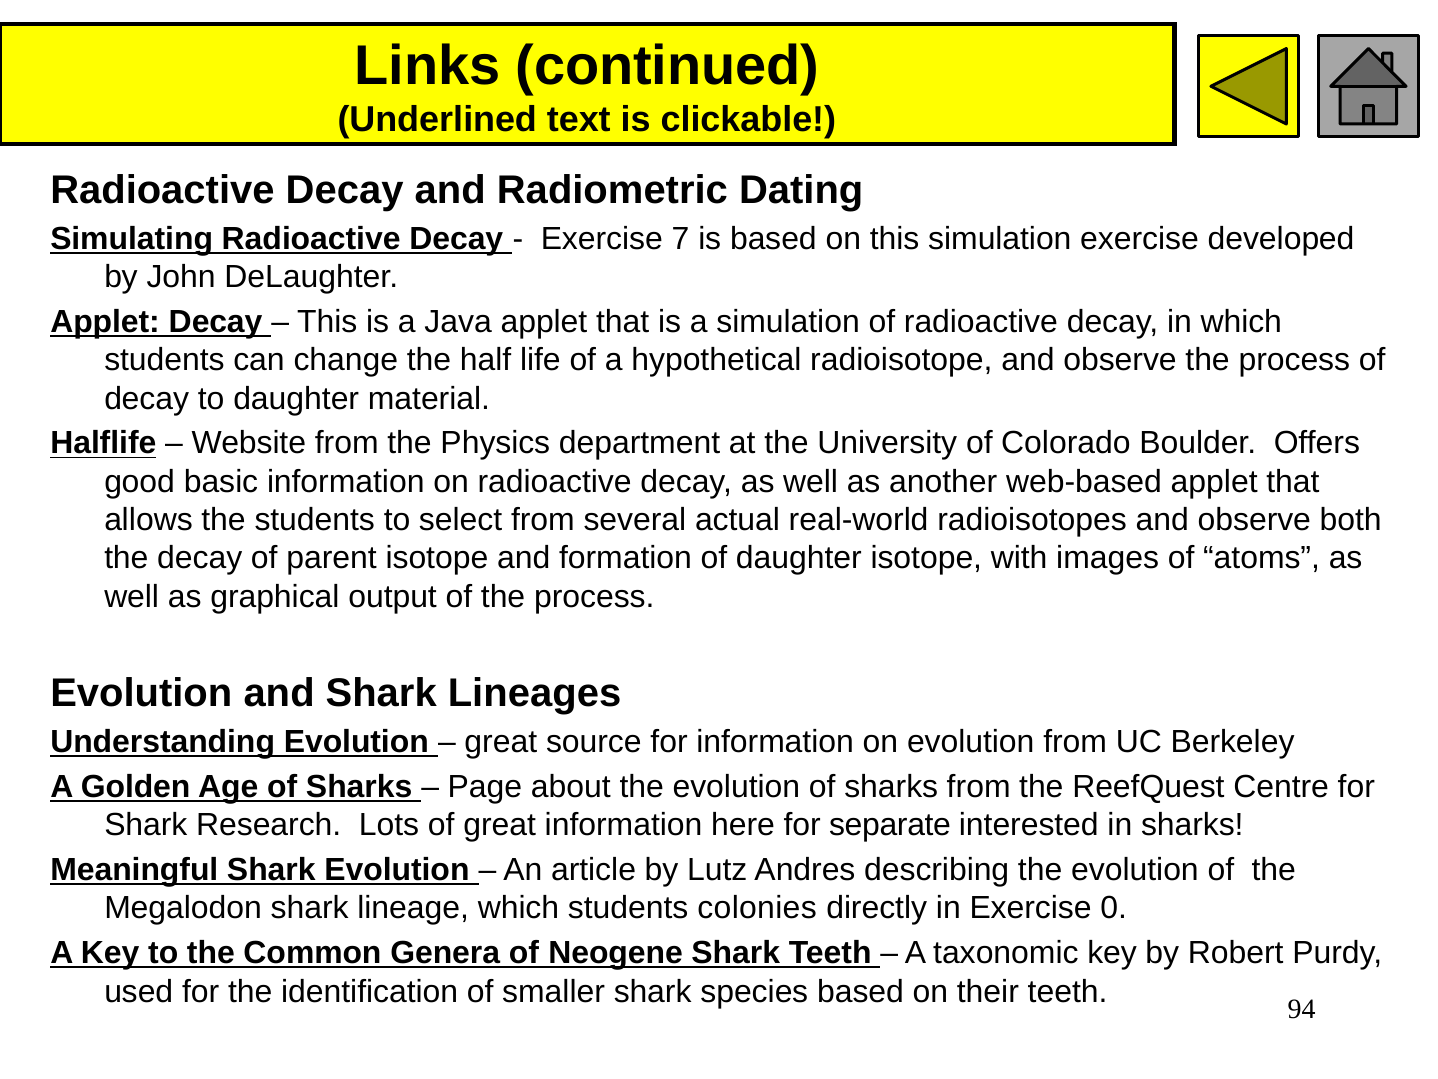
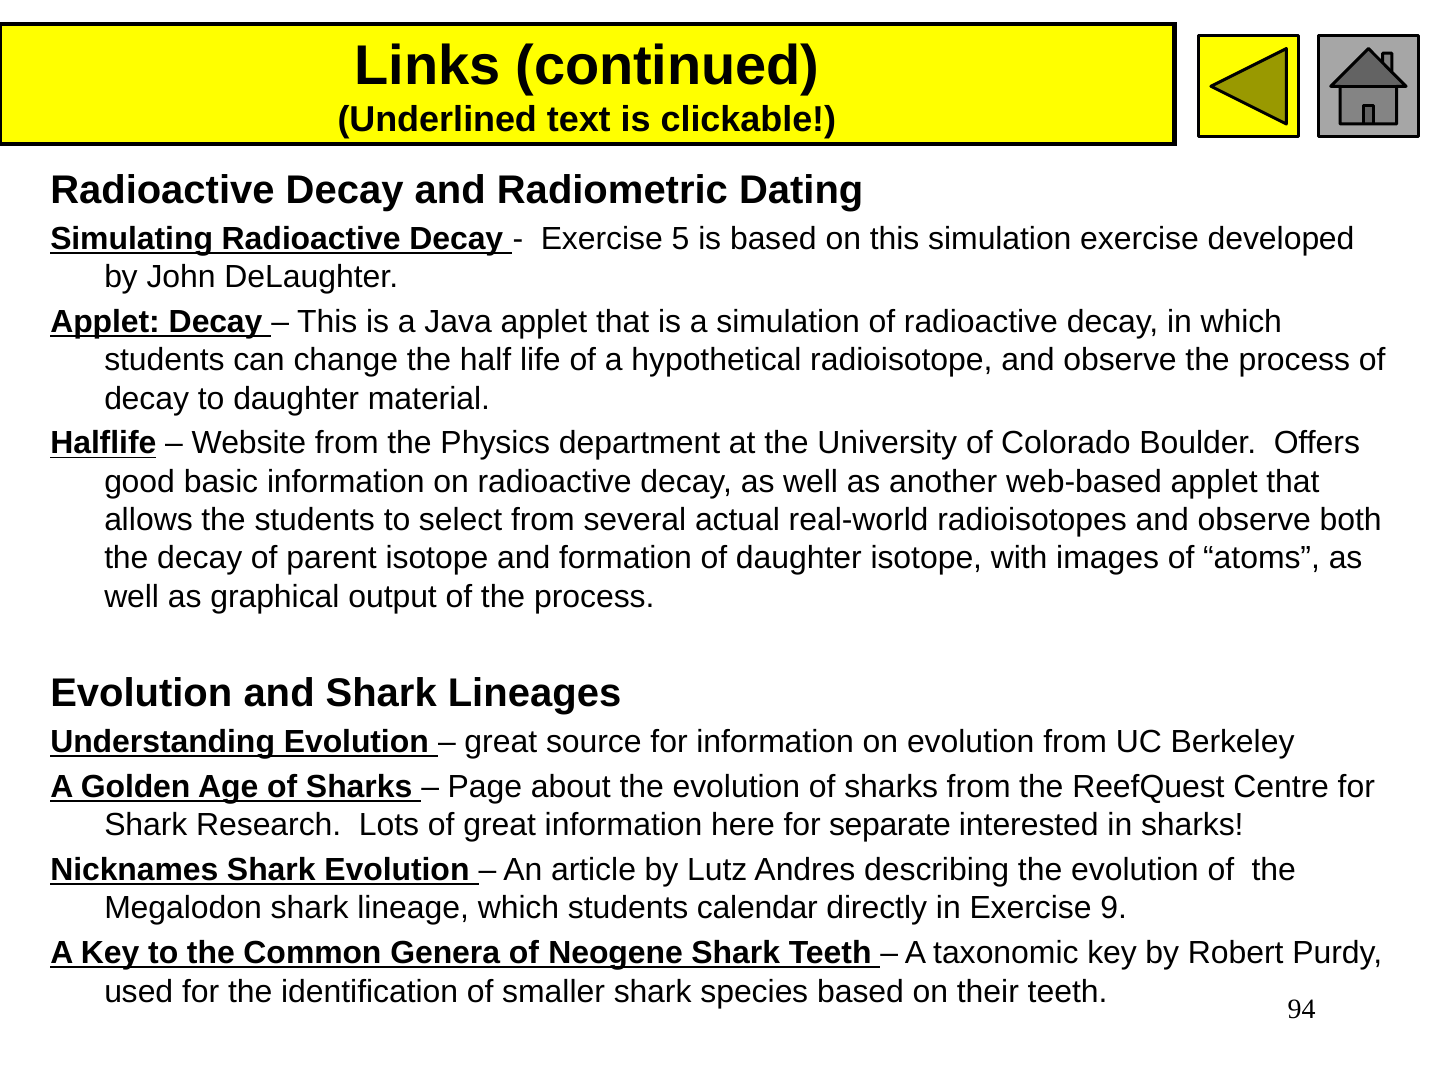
7: 7 -> 5
Meaningful: Meaningful -> Nicknames
colonies: colonies -> calendar
0: 0 -> 9
